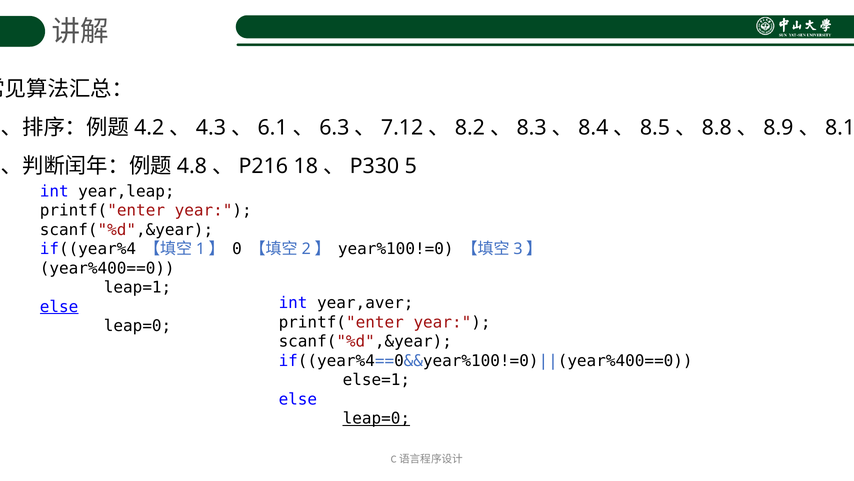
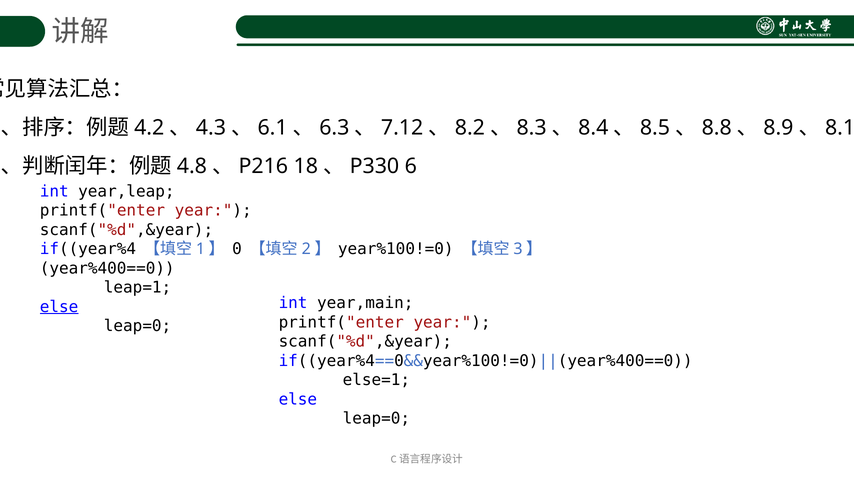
5: 5 -> 6
year,aver: year,aver -> year,main
leap=0 at (376, 418) underline: present -> none
